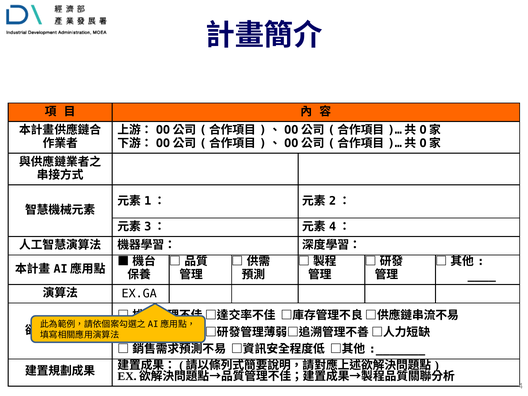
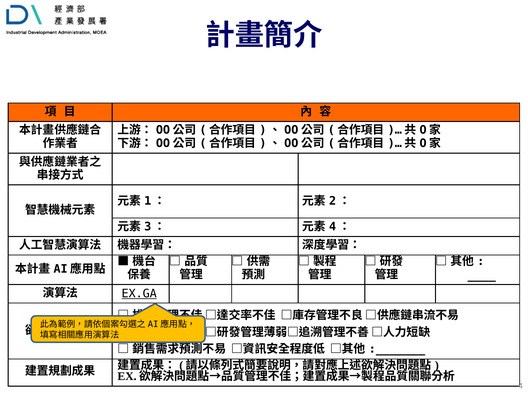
EX.GA underline: none -> present
